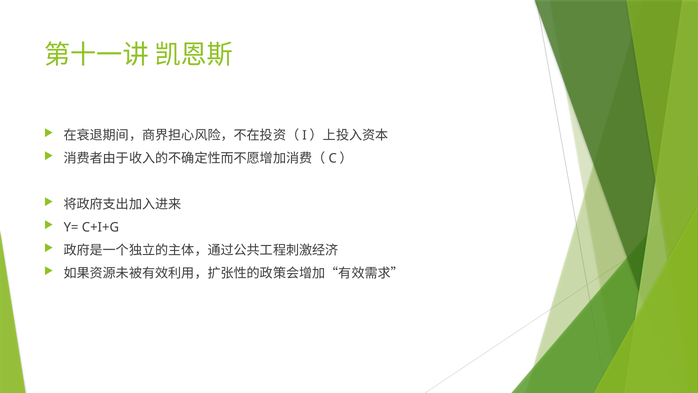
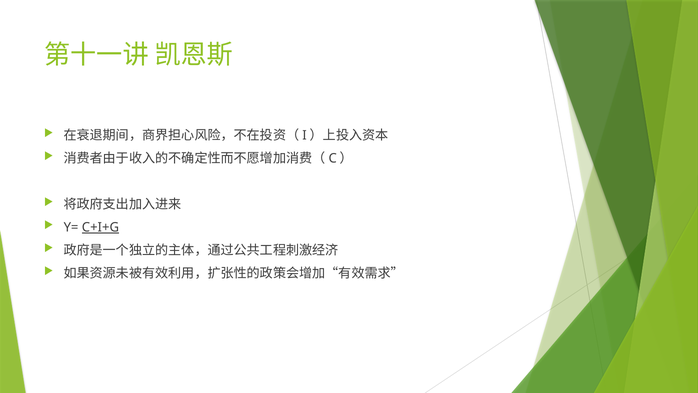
C+I+G underline: none -> present
